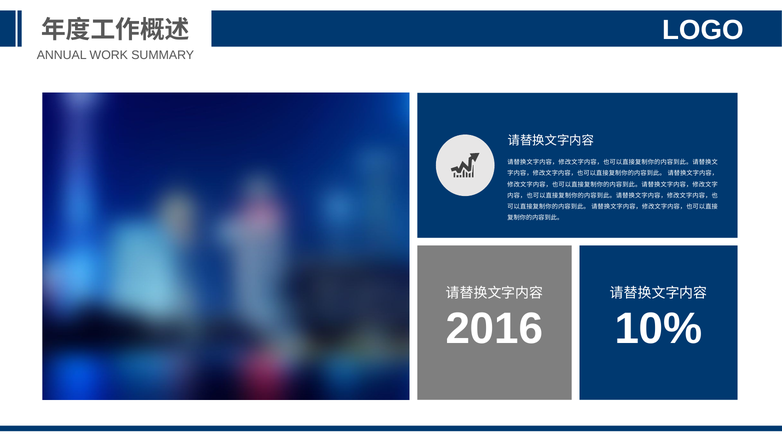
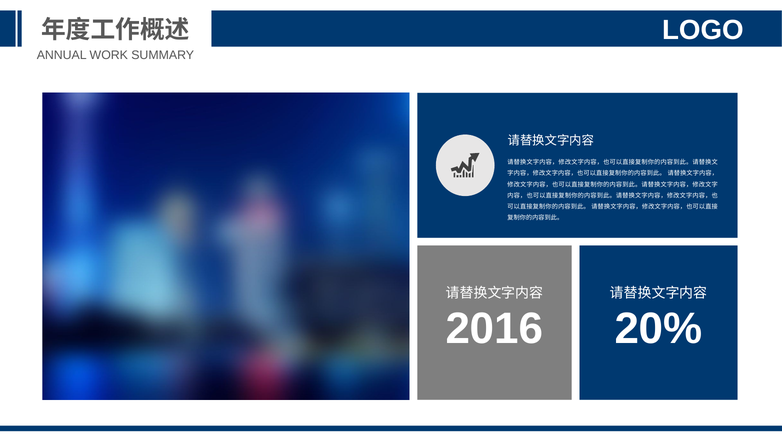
10%: 10% -> 20%
